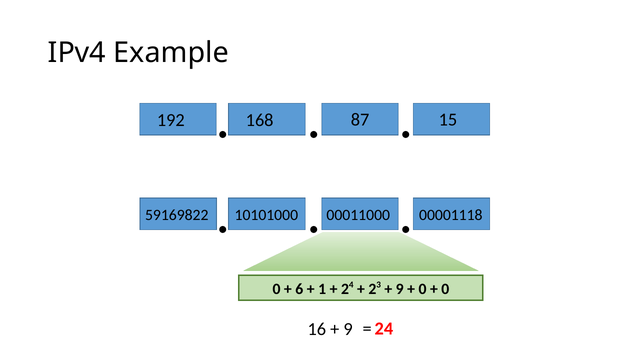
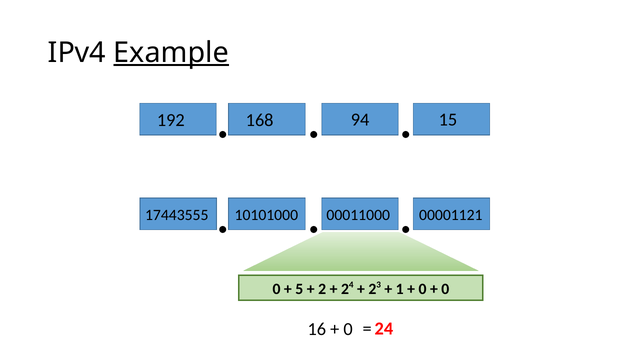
Example underline: none -> present
87: 87 -> 94
59169822: 59169822 -> 17443555
00001118: 00001118 -> 00001121
6: 6 -> 5
1 at (322, 289): 1 -> 2
9 at (400, 289): 9 -> 1
9 at (348, 329): 9 -> 0
